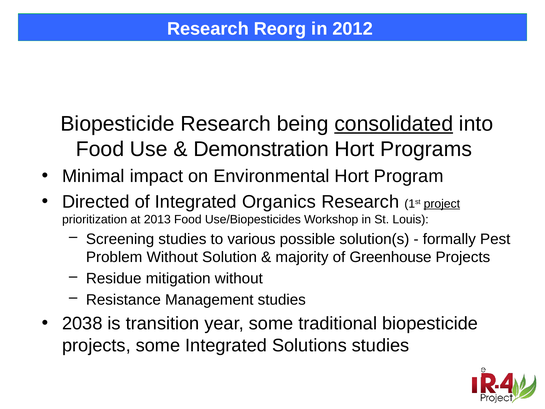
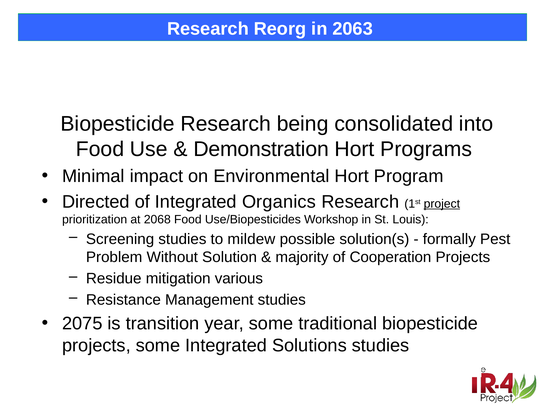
2012: 2012 -> 2063
consolidated underline: present -> none
2013: 2013 -> 2068
various: various -> mildew
Greenhouse: Greenhouse -> Cooperation
mitigation without: without -> various
2038: 2038 -> 2075
